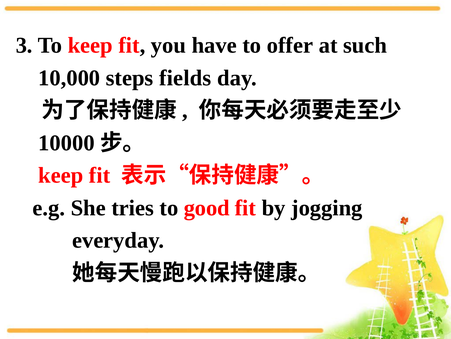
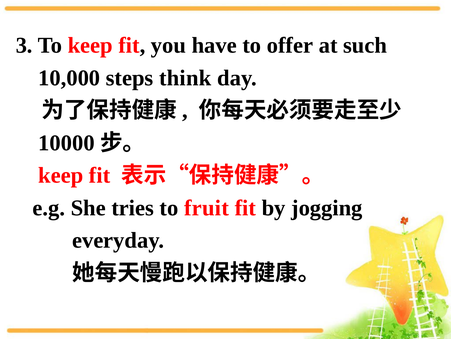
fields: fields -> think
good: good -> fruit
